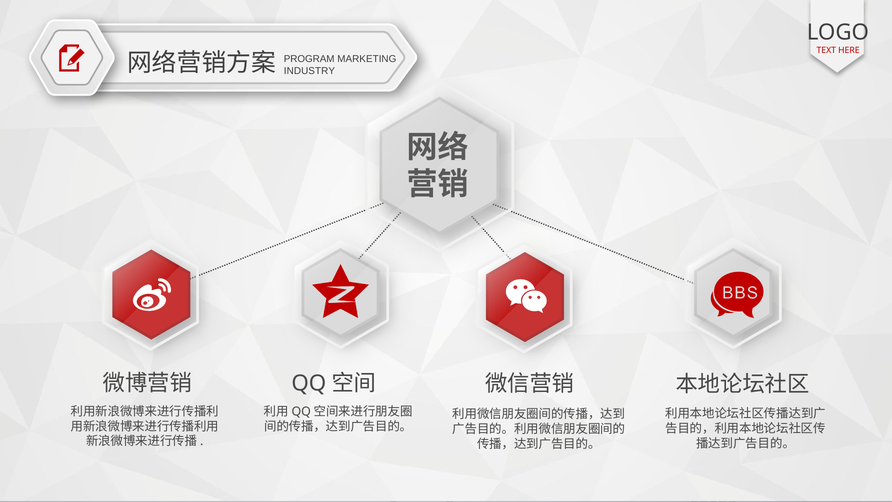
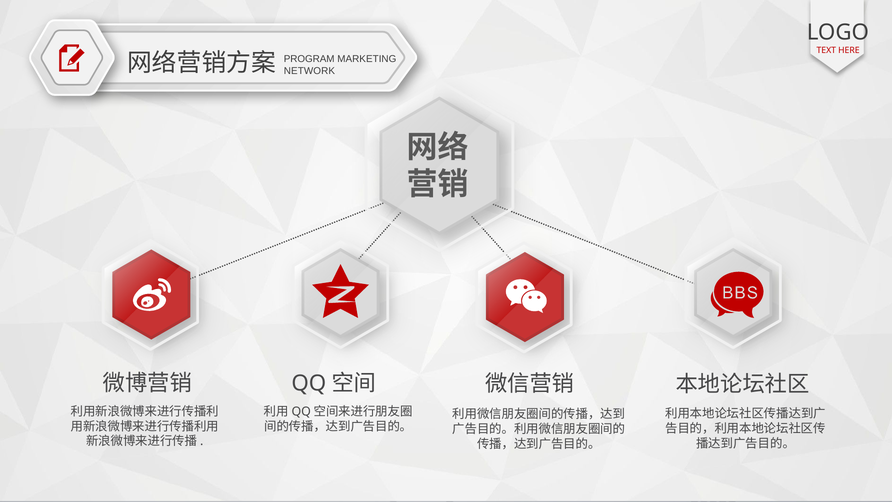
INDUSTRY: INDUSTRY -> NETWORK
